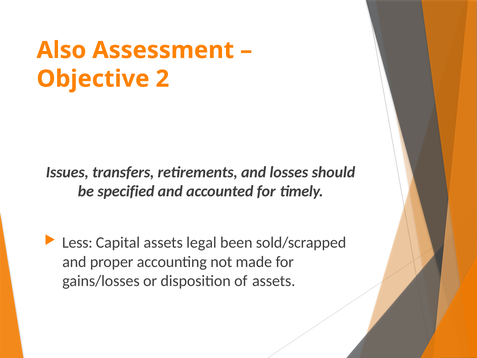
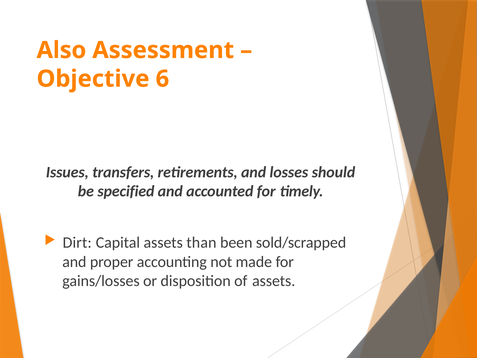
2: 2 -> 6
Less: Less -> Dirt
legal: legal -> than
